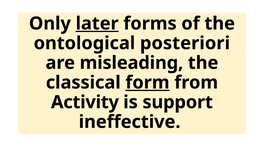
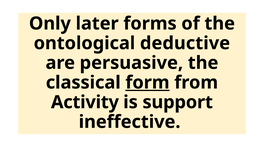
later underline: present -> none
posteriori: posteriori -> deductive
misleading: misleading -> persuasive
